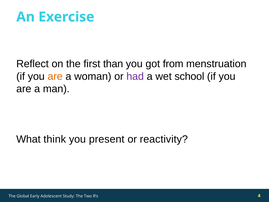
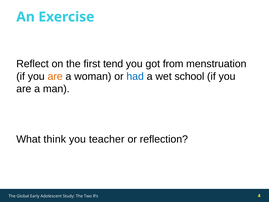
than: than -> tend
had colour: purple -> blue
present: present -> teacher
reactivity: reactivity -> reflection
